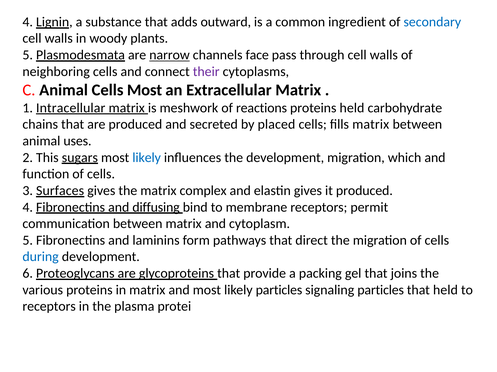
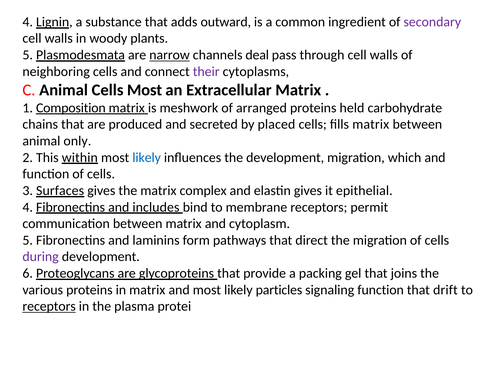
secondary colour: blue -> purple
face: face -> deal
Intracellular: Intracellular -> Composition
reactions: reactions -> arranged
uses: uses -> only
sugars: sugars -> within
it produced: produced -> epithelial
diffusing: diffusing -> includes
during colour: blue -> purple
signaling particles: particles -> function
that held: held -> drift
receptors at (49, 307) underline: none -> present
